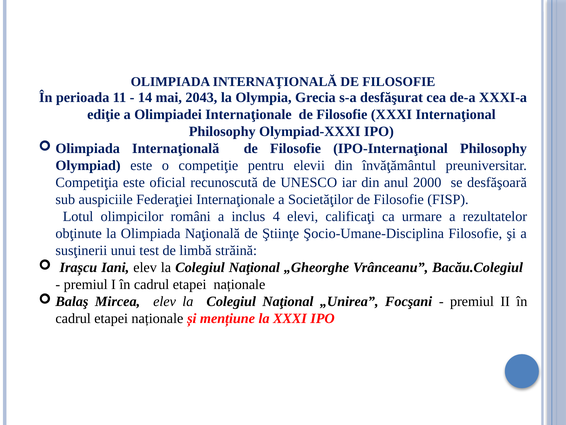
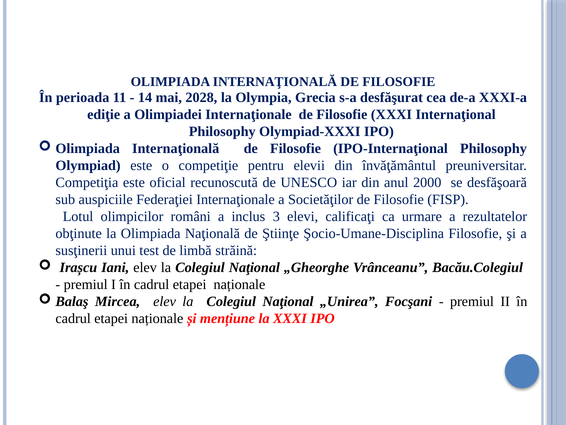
2043: 2043 -> 2028
4: 4 -> 3
